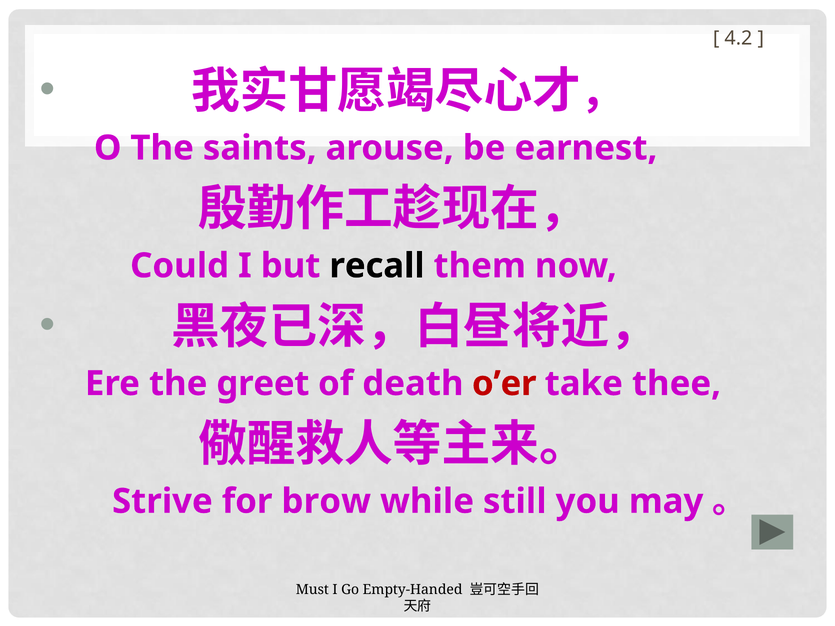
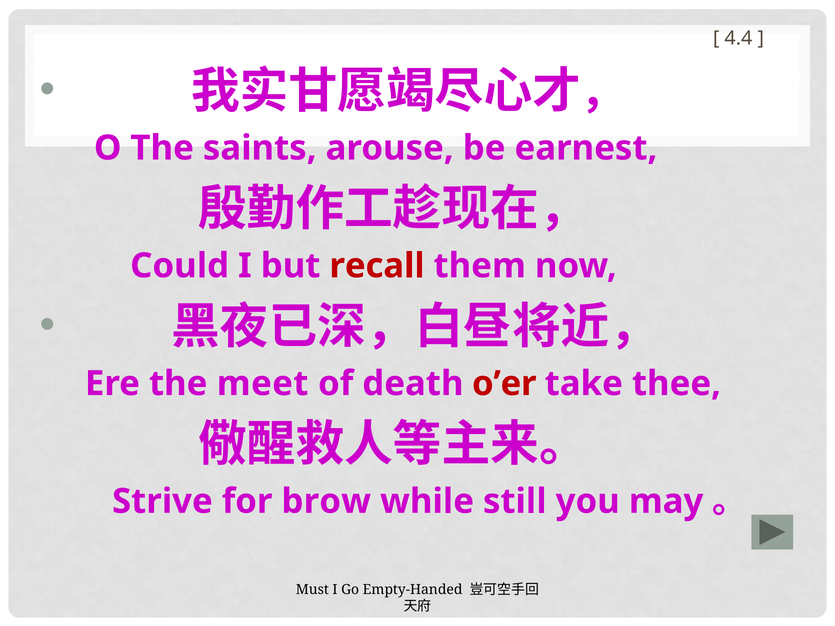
4.2: 4.2 -> 4.4
recall colour: black -> red
greet: greet -> meet
